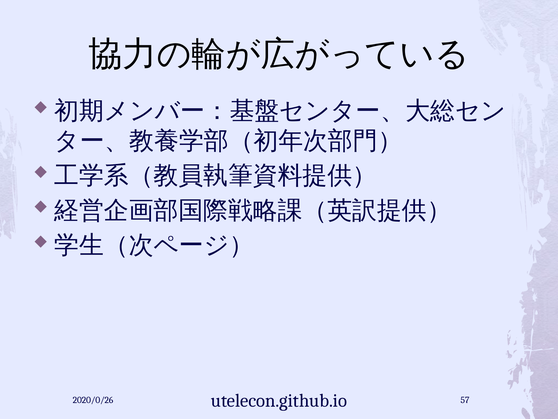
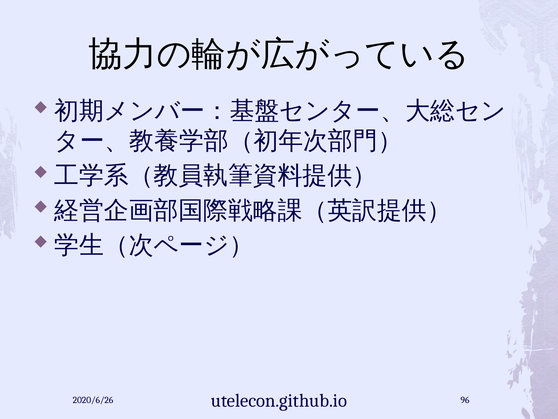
2020/0/26: 2020/0/26 -> 2020/6/26
57: 57 -> 96
